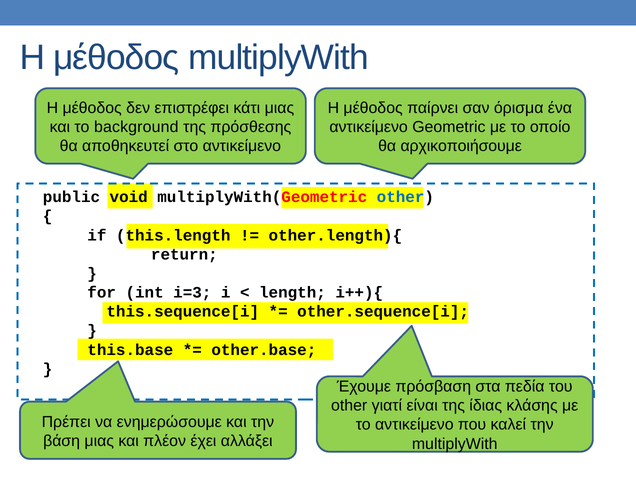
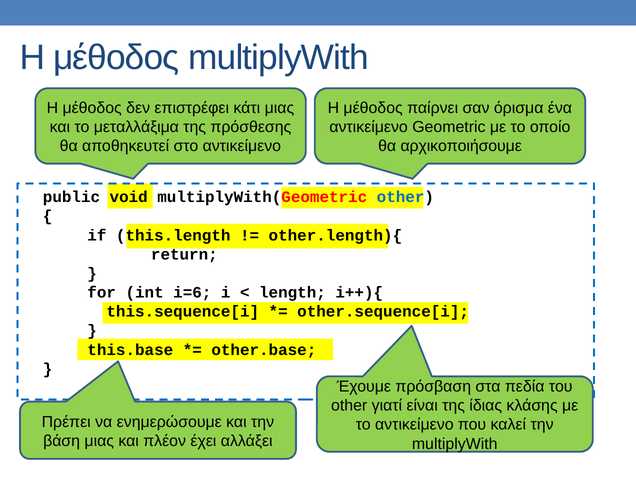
background: background -> μεταλλάξιμα
i=3: i=3 -> i=6
